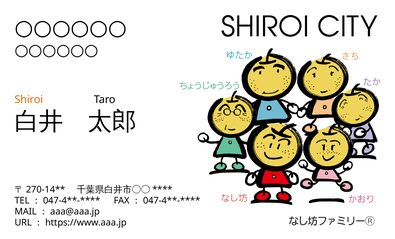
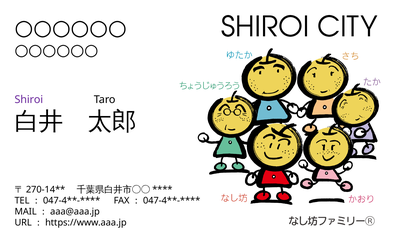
Shiroi colour: orange -> purple
